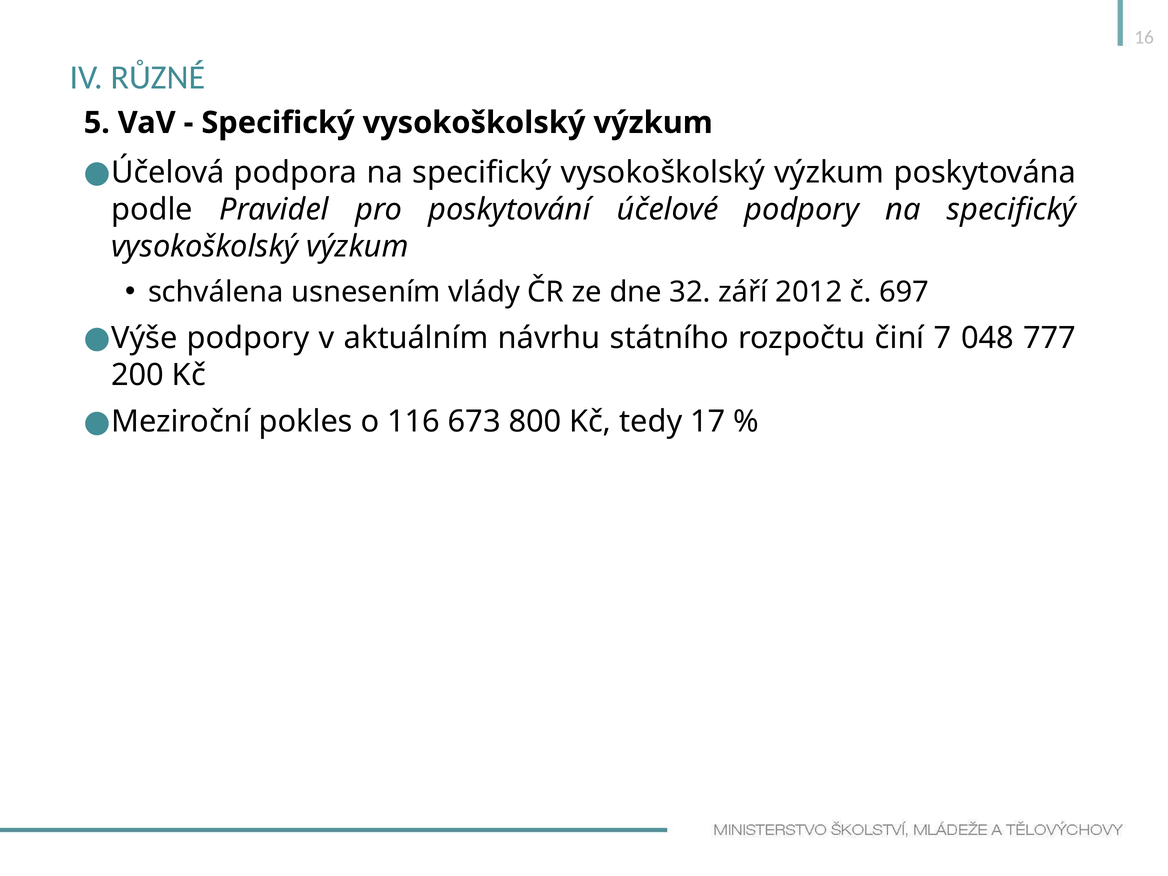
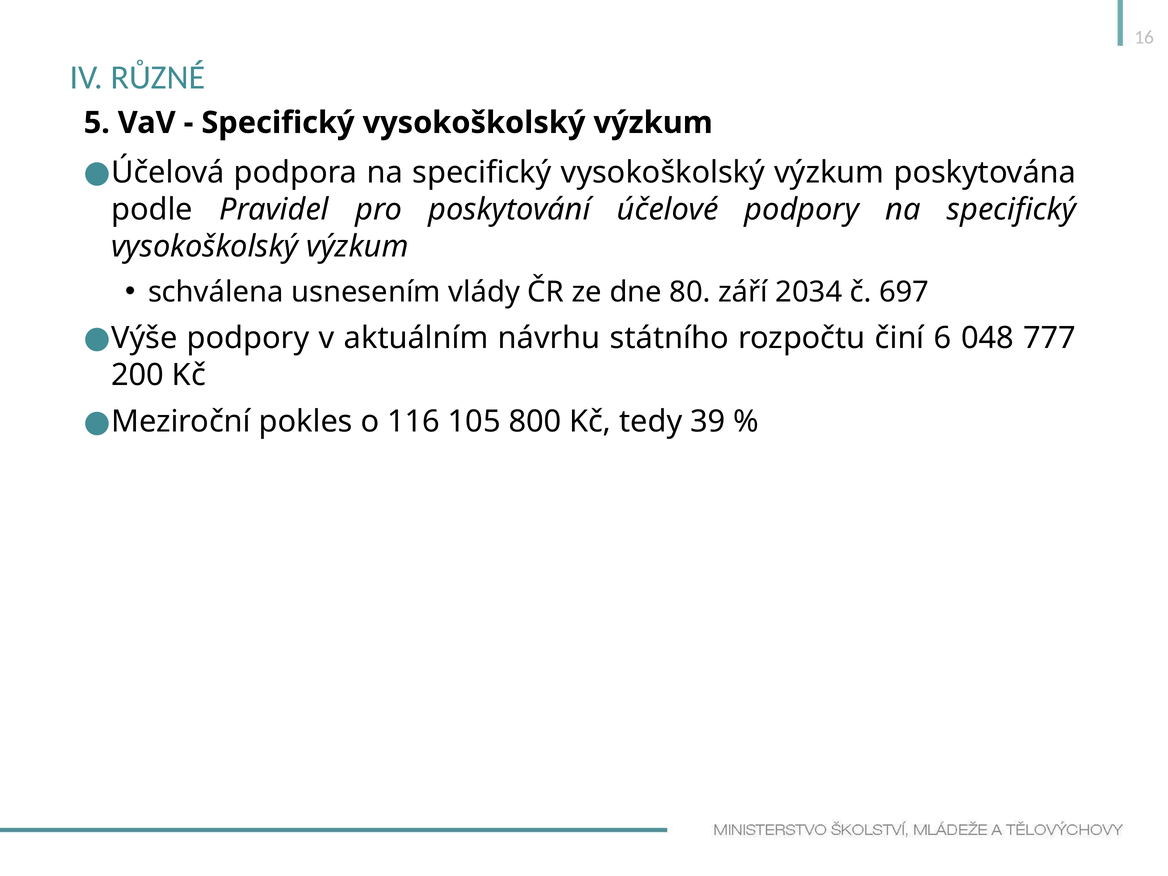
32: 32 -> 80
2012: 2012 -> 2034
7: 7 -> 6
673: 673 -> 105
17: 17 -> 39
